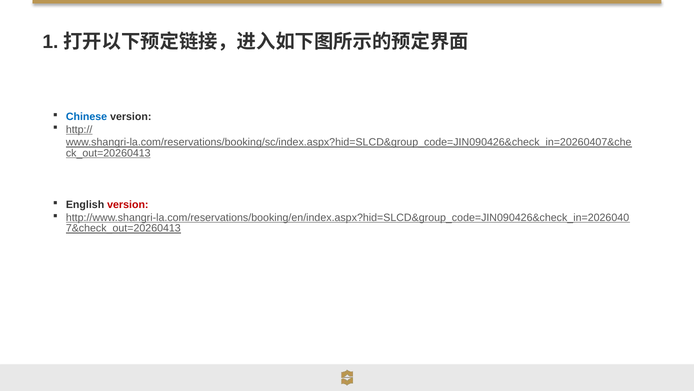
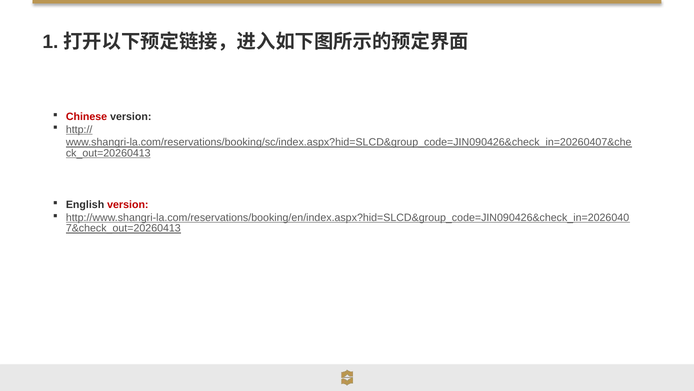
Chinese colour: blue -> red
